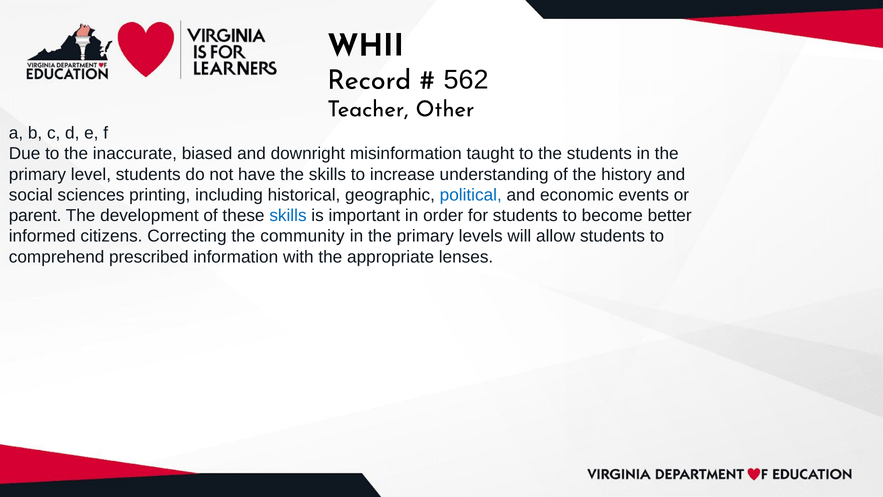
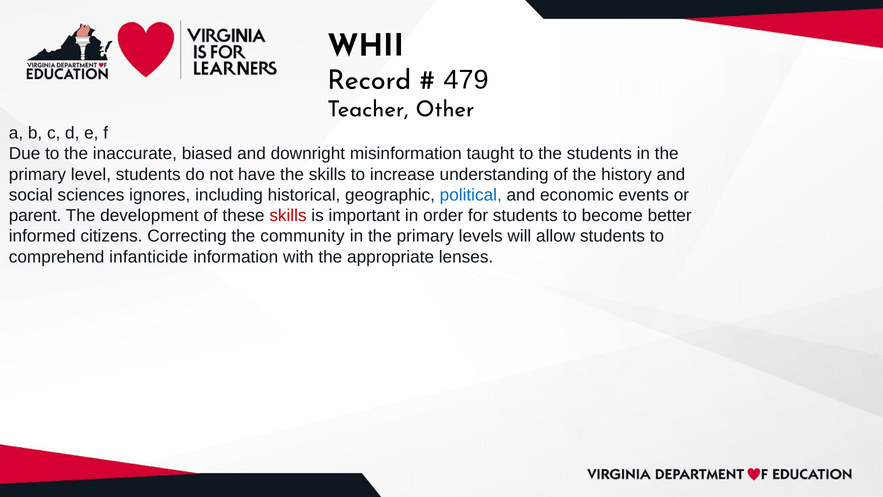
562: 562 -> 479
printing: printing -> ignores
skills at (288, 216) colour: blue -> red
prescribed: prescribed -> infanticide
